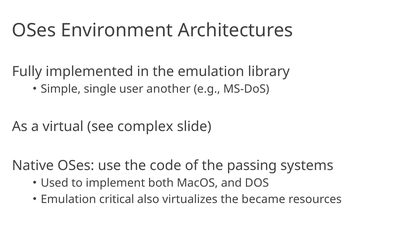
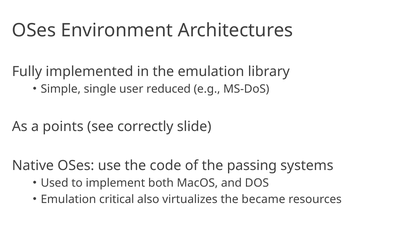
another: another -> reduced
virtual: virtual -> points
complex: complex -> correctly
